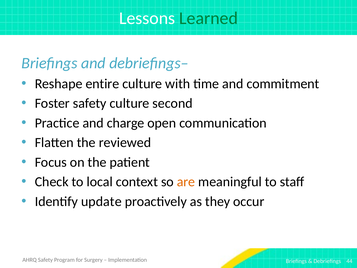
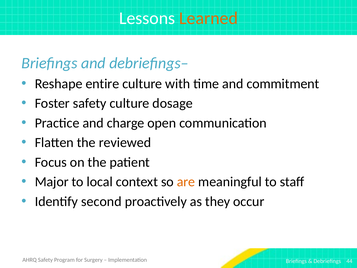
Learned colour: green -> orange
second: second -> dosage
Check: Check -> Major
update: update -> second
